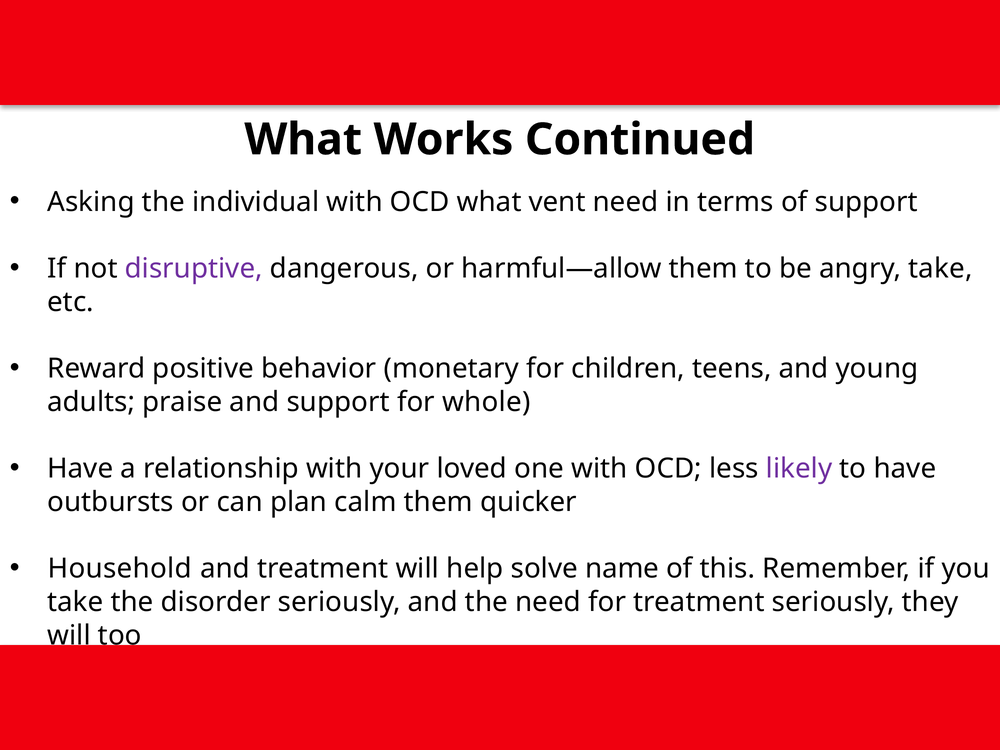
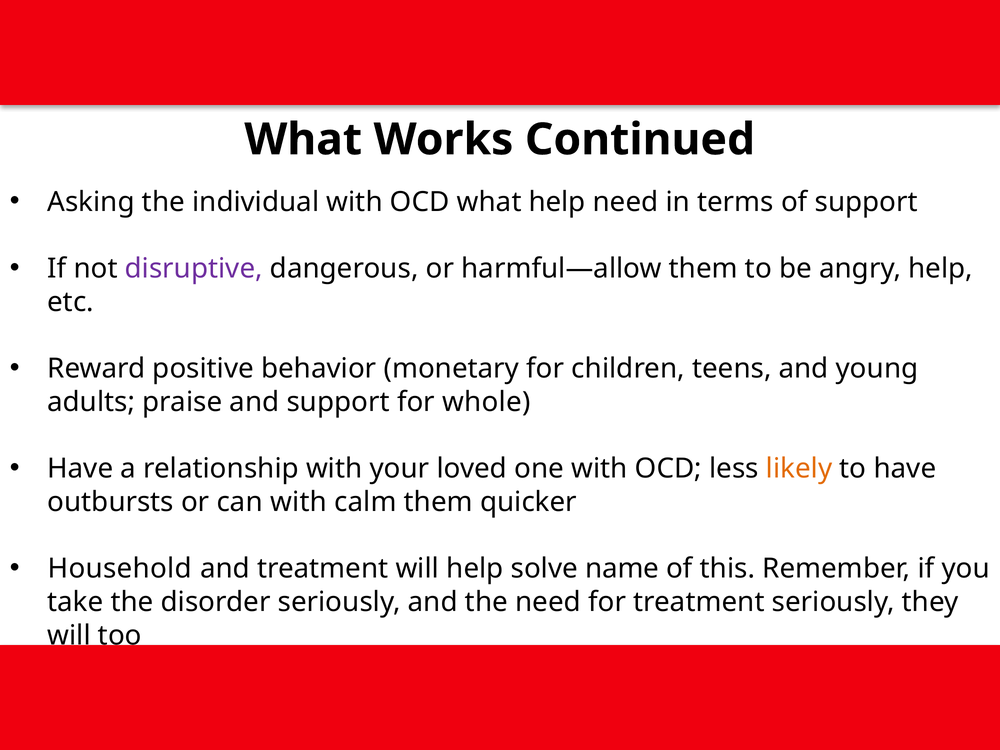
what vent: vent -> help
angry take: take -> help
likely colour: purple -> orange
can plan: plan -> with
